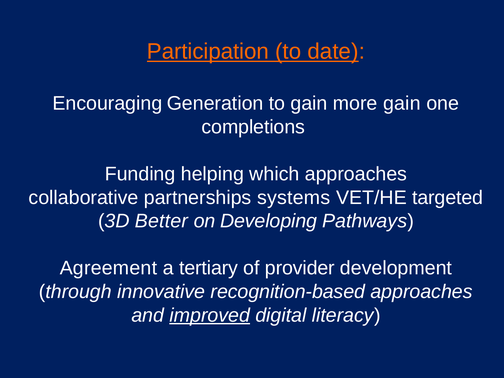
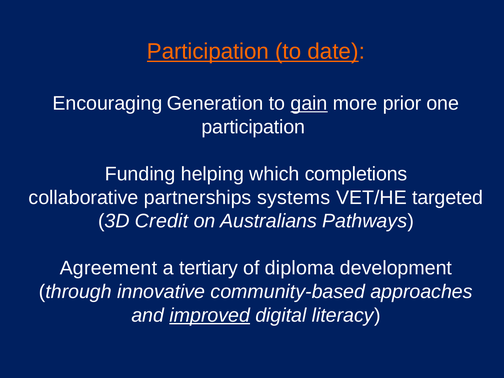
gain at (309, 103) underline: none -> present
more gain: gain -> prior
completions at (253, 127): completions -> participation
which approaches: approaches -> completions
Better: Better -> Credit
Developing: Developing -> Australians
provider: provider -> diploma
recognition-based: recognition-based -> community-based
